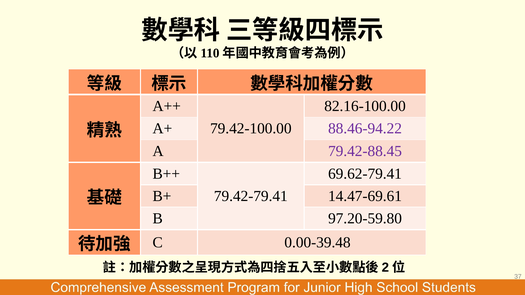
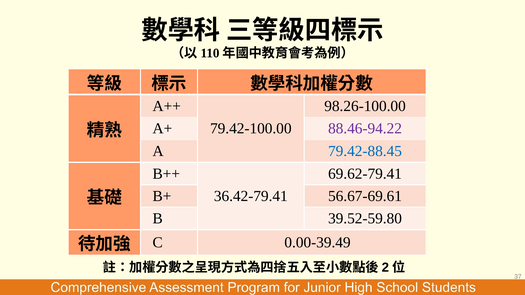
82.16-100.00: 82.16-100.00 -> 98.26-100.00
79.42-88.45 colour: purple -> blue
79.42-79.41: 79.42-79.41 -> 36.42-79.41
14.47-69.61: 14.47-69.61 -> 56.67-69.61
97.20-59.80: 97.20-59.80 -> 39.52-59.80
0.00-39.48: 0.00-39.48 -> 0.00-39.49
